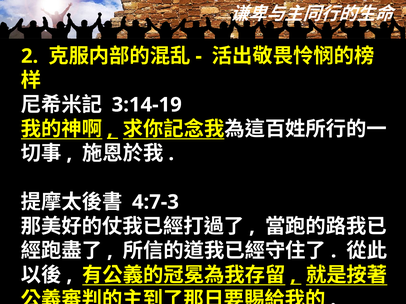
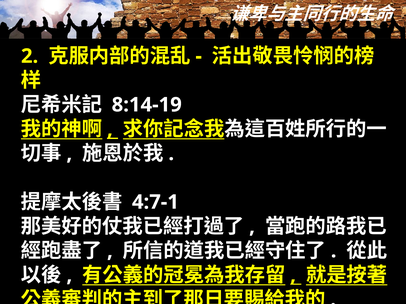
3:14-19: 3:14-19 -> 8:14-19
4:7-3: 4:7-3 -> 4:7-1
